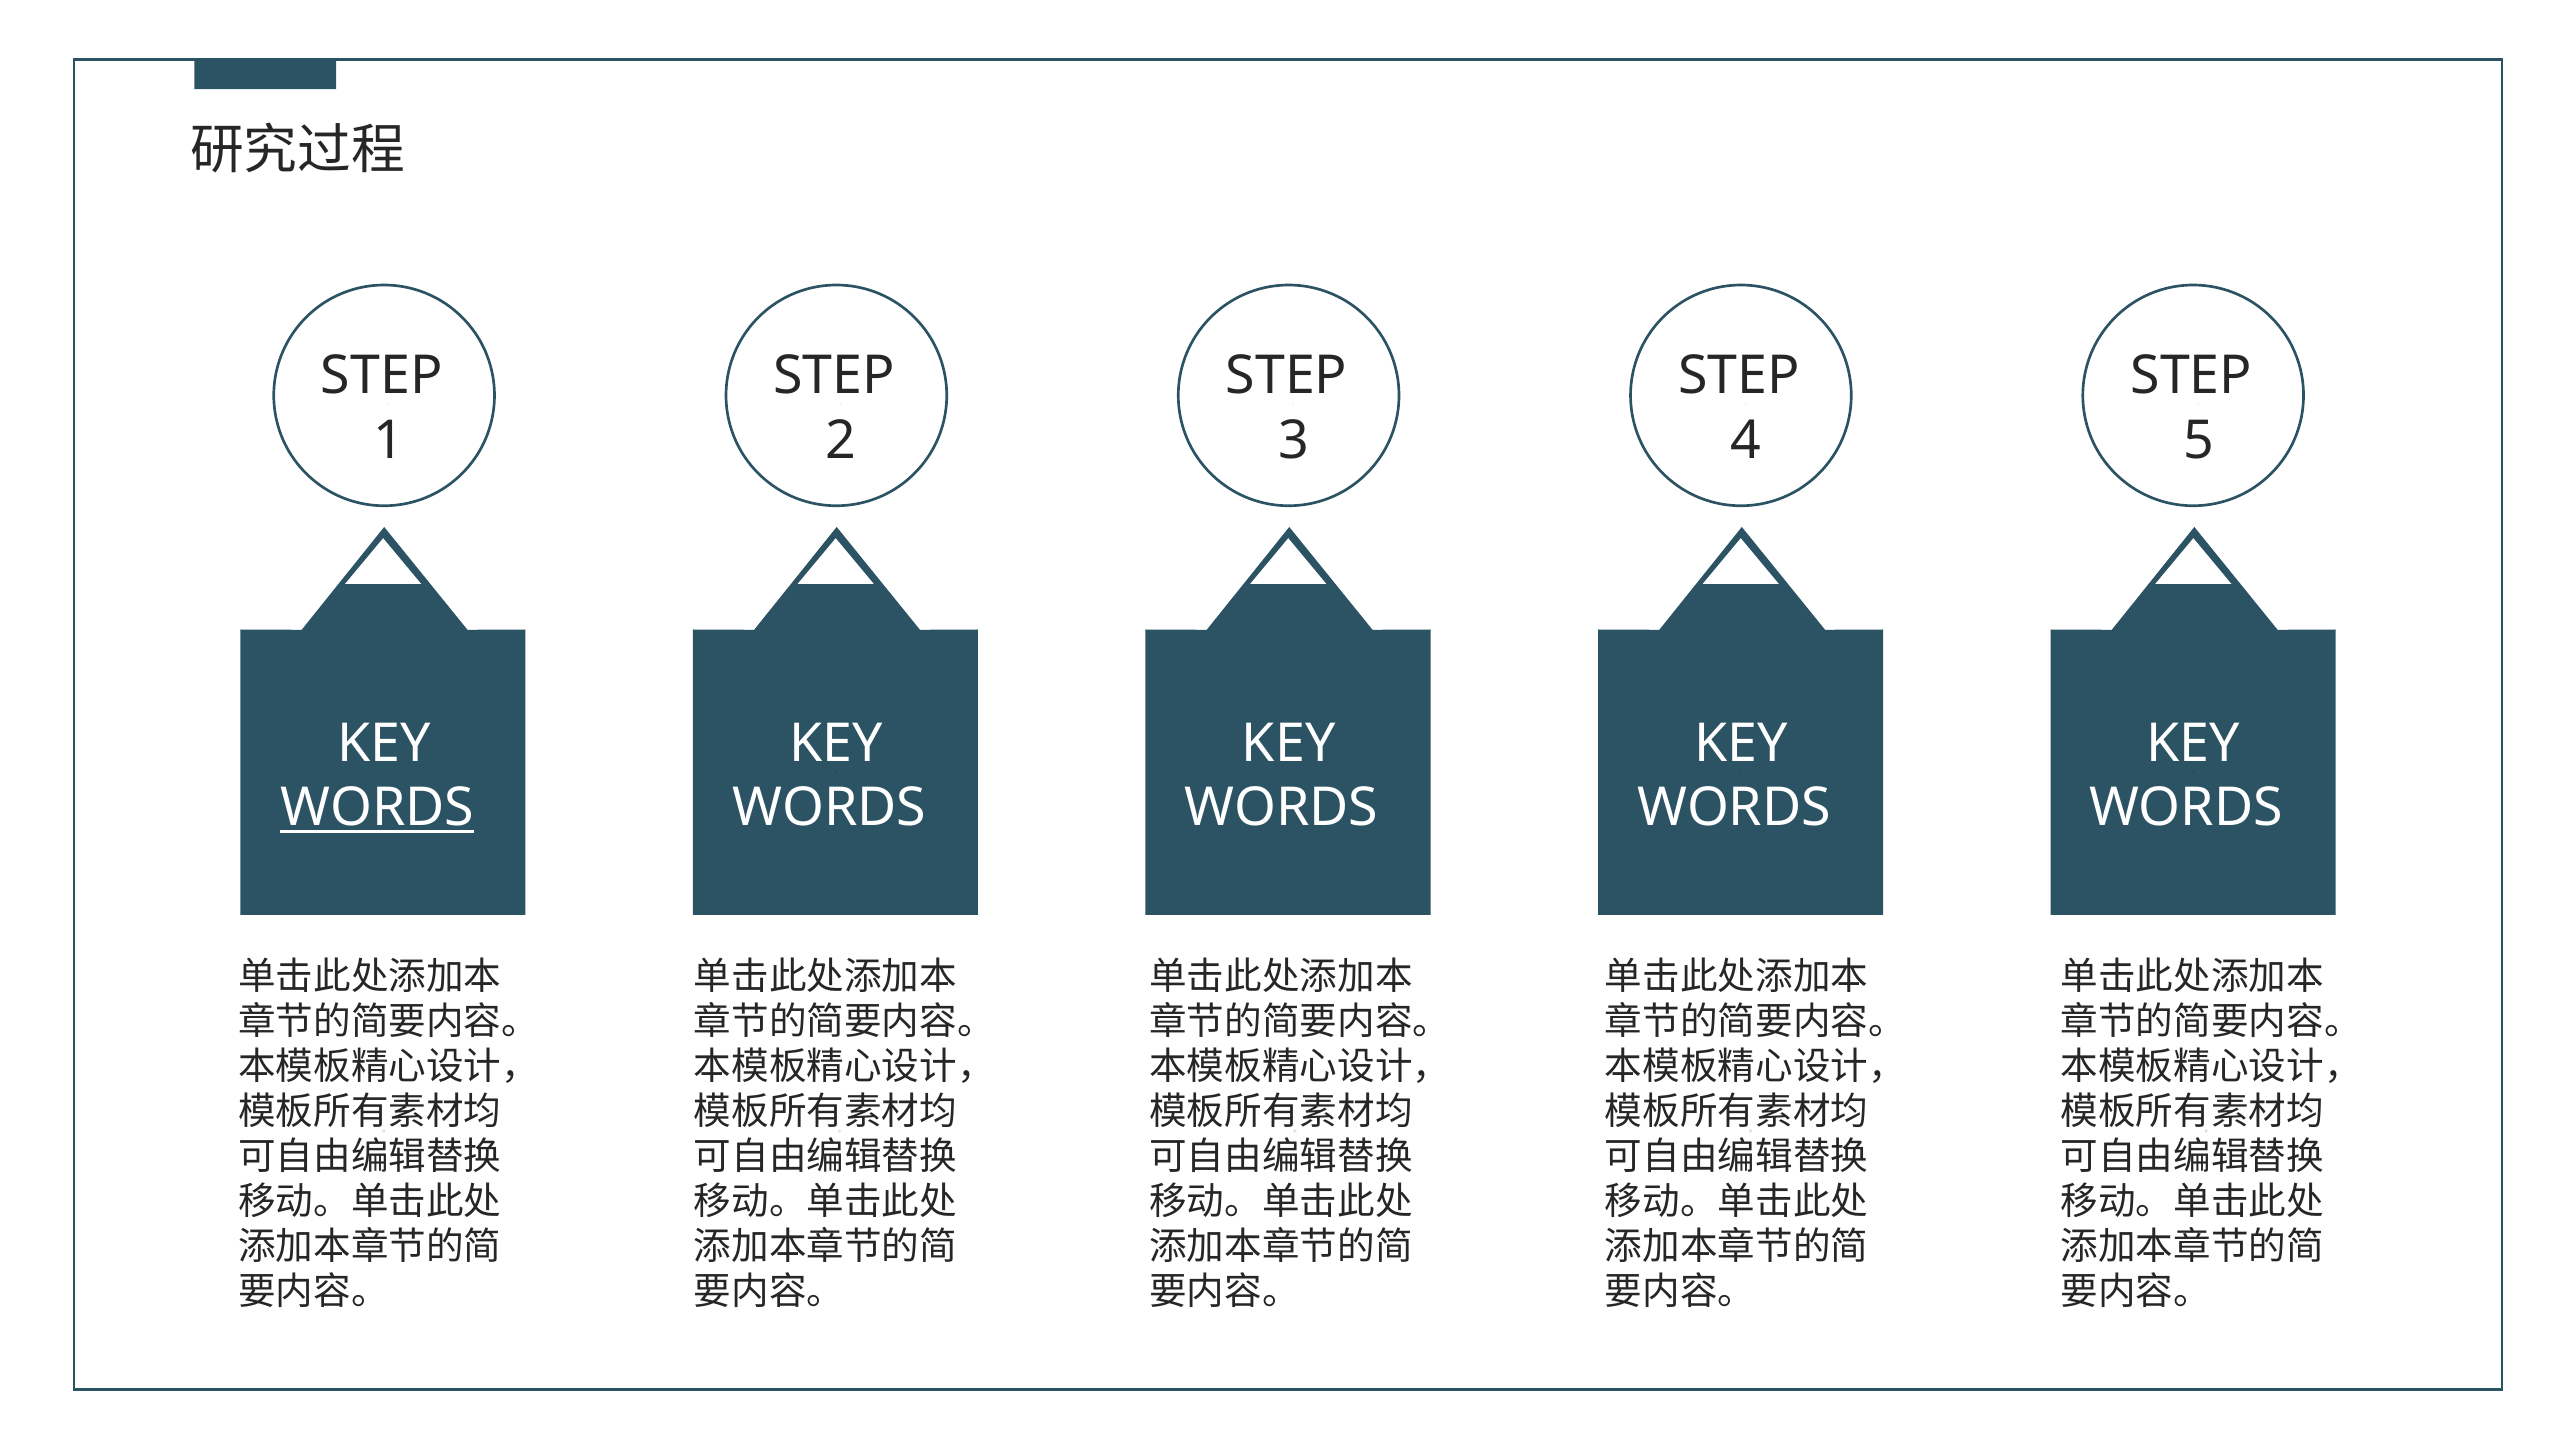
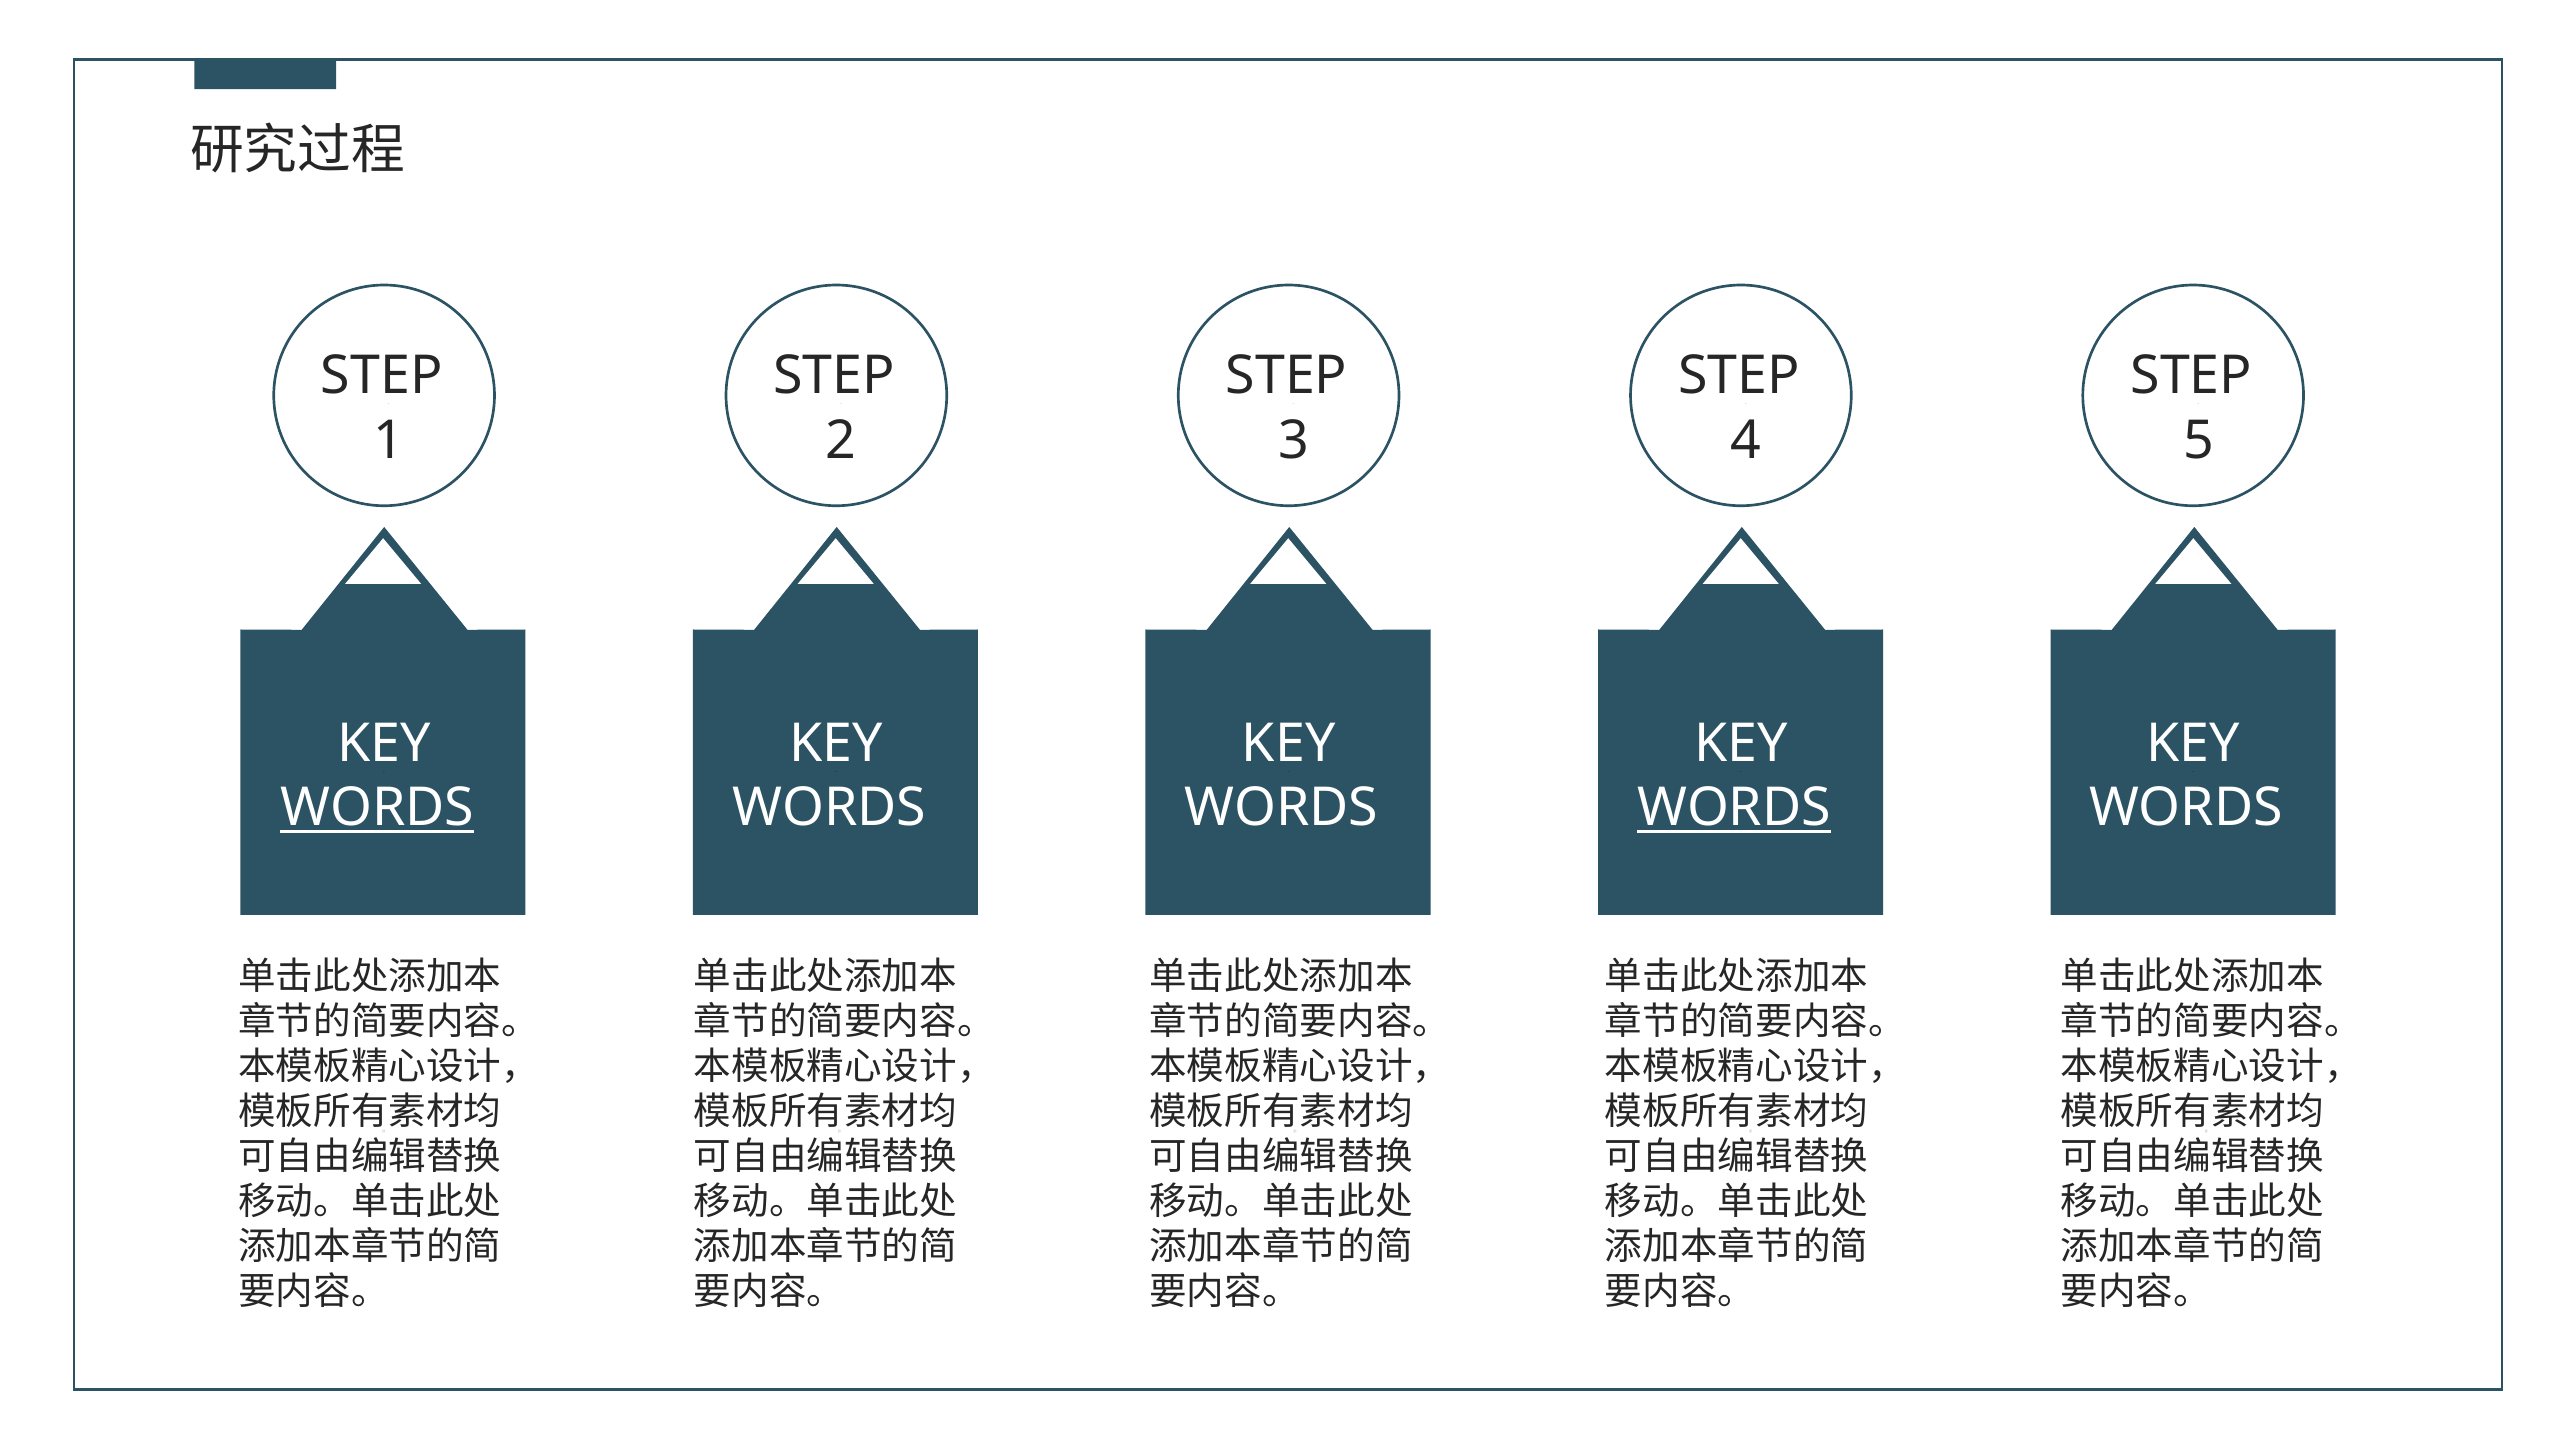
WORDS at (1734, 808) underline: none -> present
